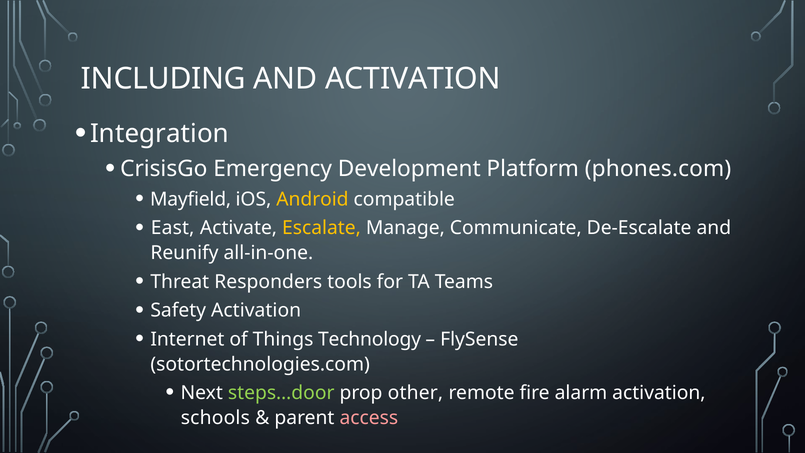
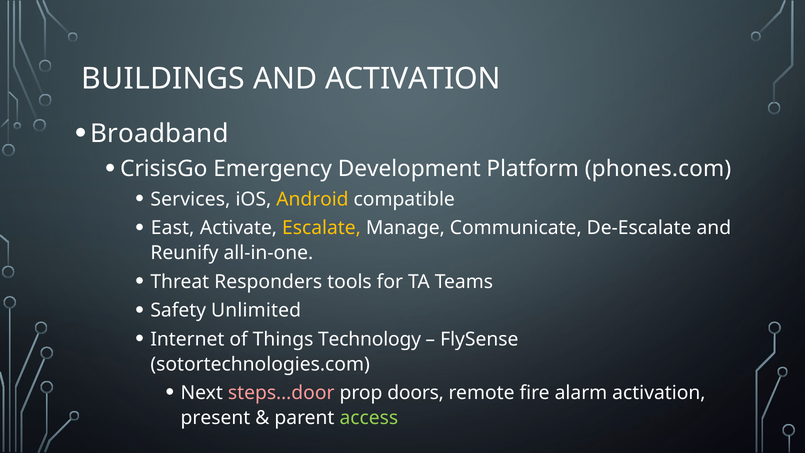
INCLUDING: INCLUDING -> BUILDINGS
Integration: Integration -> Broadband
Mayfield: Mayfield -> Services
Safety Activation: Activation -> Unlimited
steps…door colour: light green -> pink
other: other -> doors
schools: schools -> present
access colour: pink -> light green
